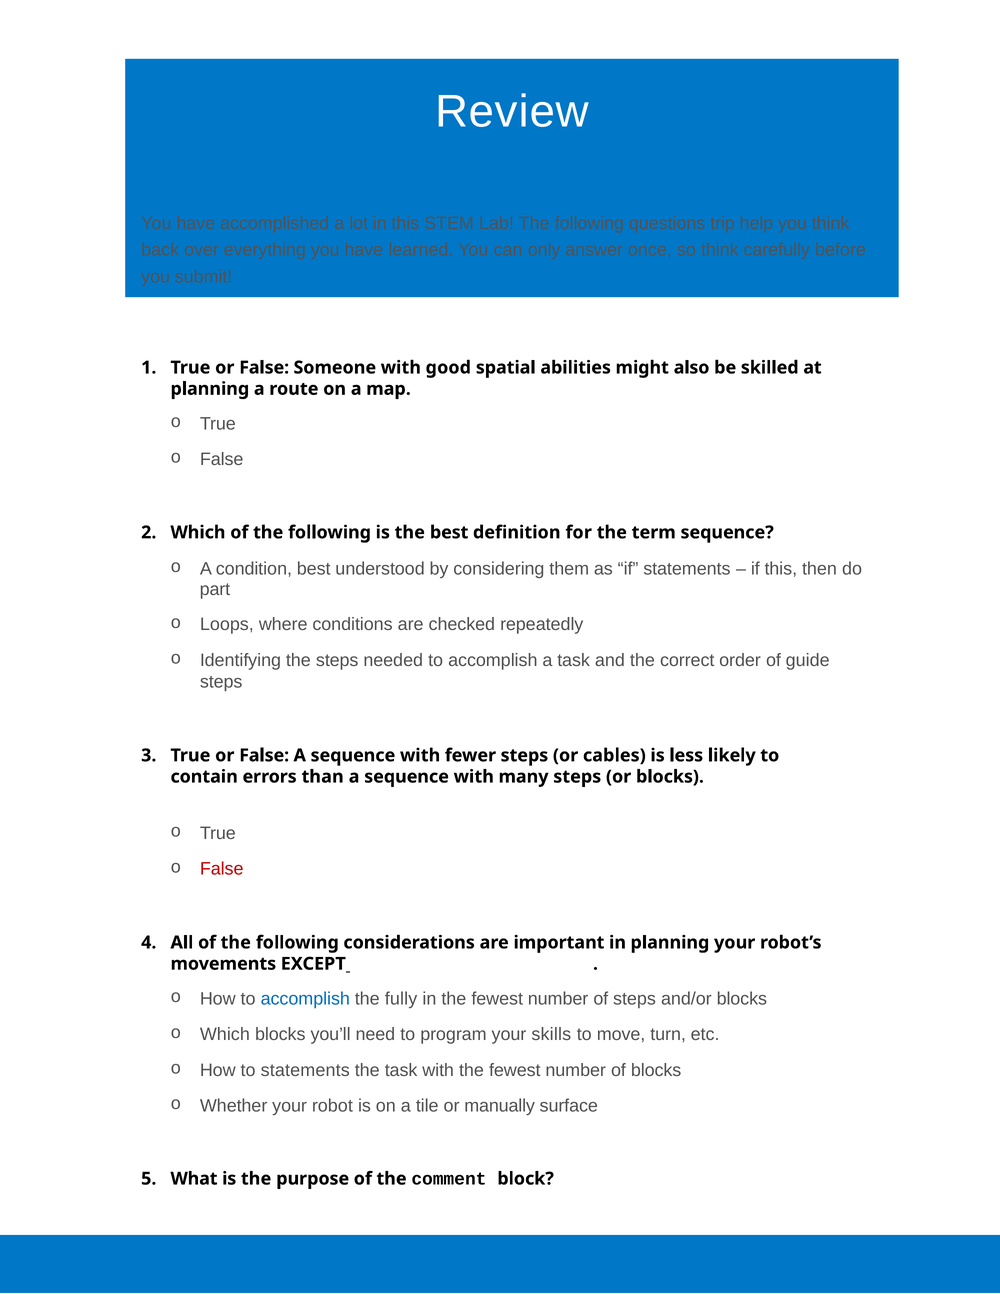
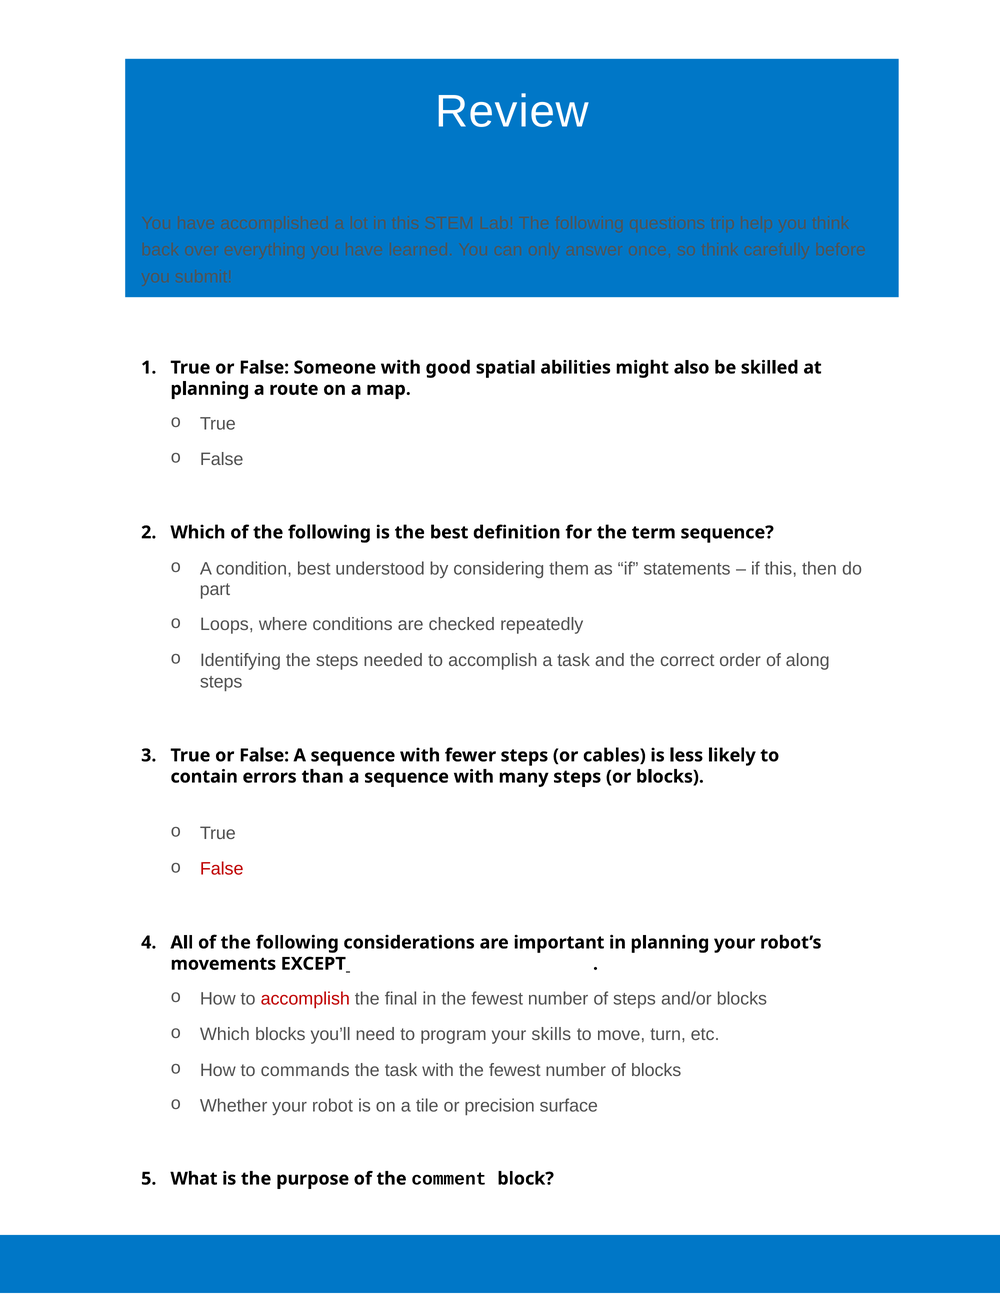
guide: guide -> along
accomplish at (305, 999) colour: blue -> red
fully: fully -> final
to statements: statements -> commands
manually: manually -> precision
